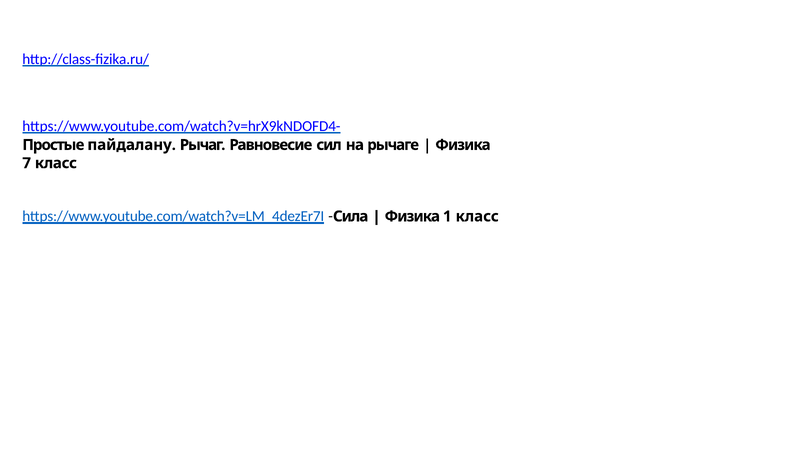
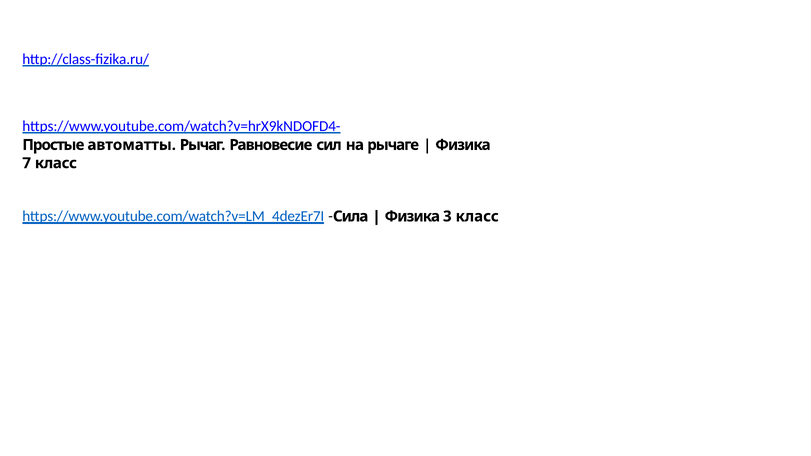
пайдалану: пайдалану -> автоматты
1: 1 -> 3
